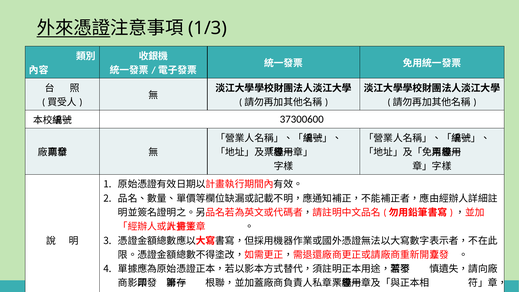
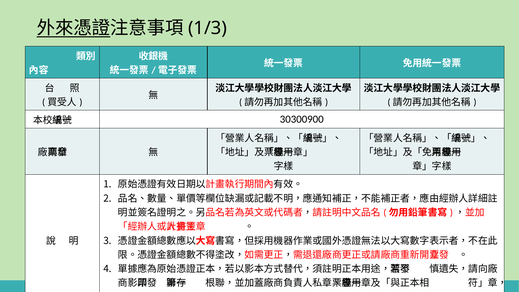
37300600: 37300600 -> 30300900
